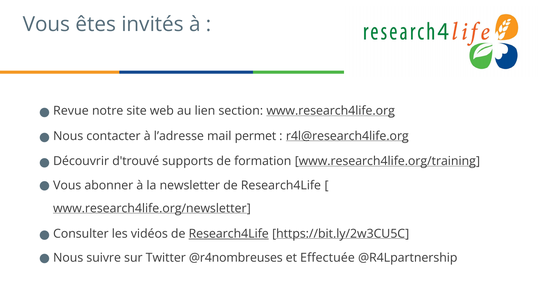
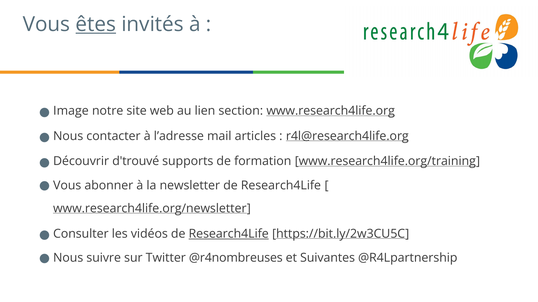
êtes underline: none -> present
Revue: Revue -> Image
permet: permet -> articles
Effectuée: Effectuée -> Suivantes
